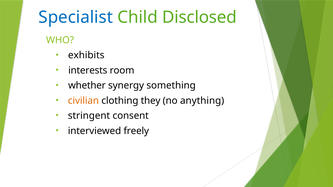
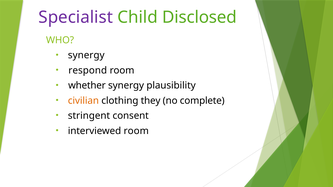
Specialist colour: blue -> purple
exhibits at (86, 55): exhibits -> synergy
interests: interests -> respond
something: something -> plausibility
anything: anything -> complete
interviewed freely: freely -> room
